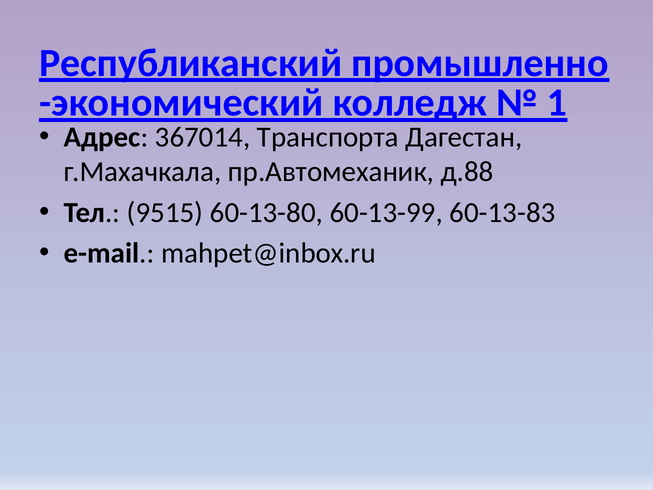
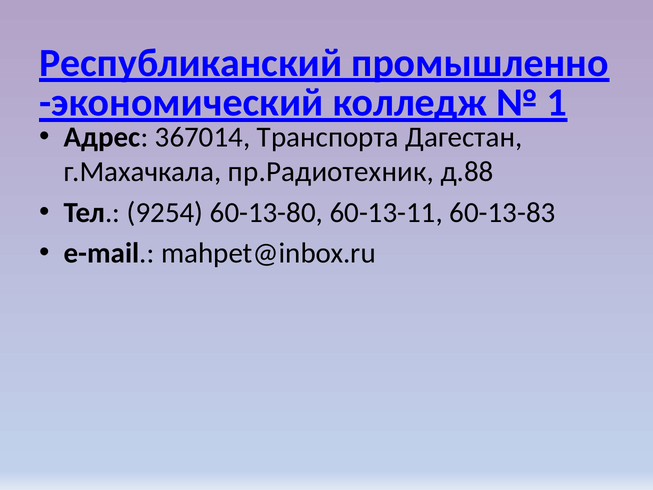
пр.Автомеханик: пр.Автомеханик -> пр.Радиотехник
9515: 9515 -> 9254
60-13-99: 60-13-99 -> 60-13-11
